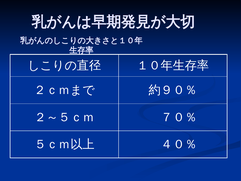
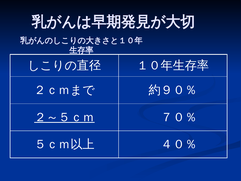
２～５ｃｍ underline: none -> present
